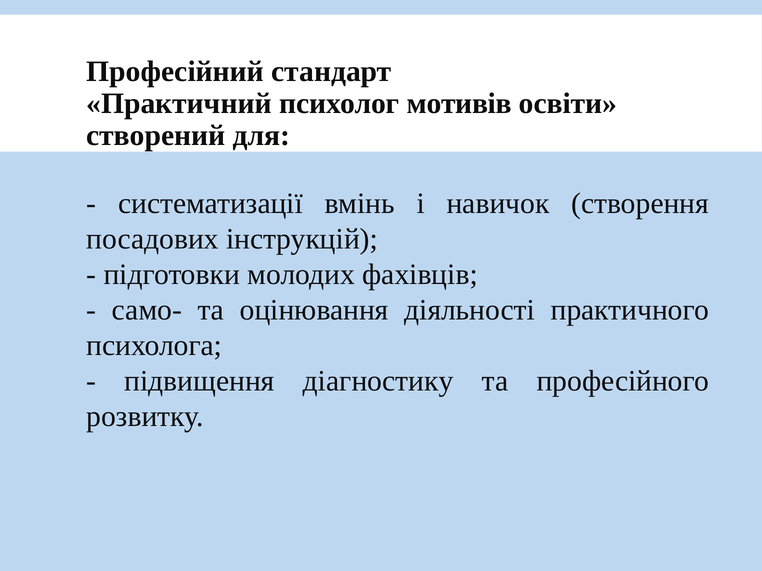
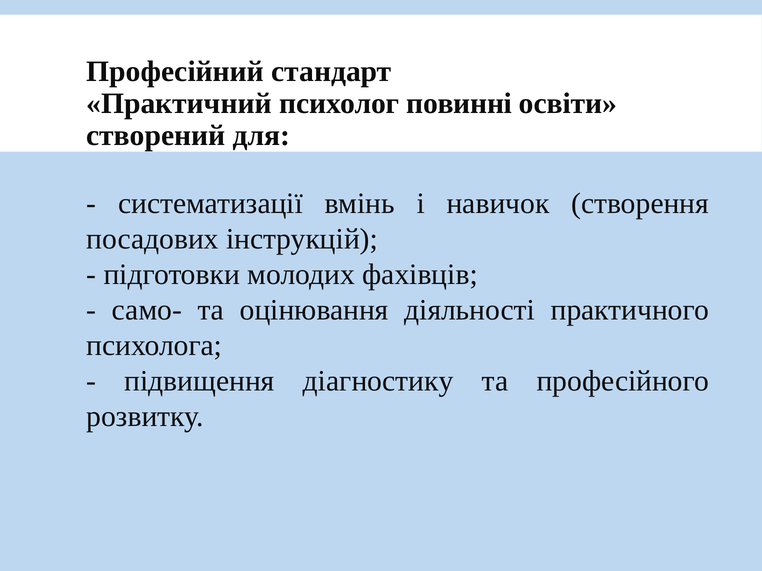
мотивів: мотивів -> повинні
